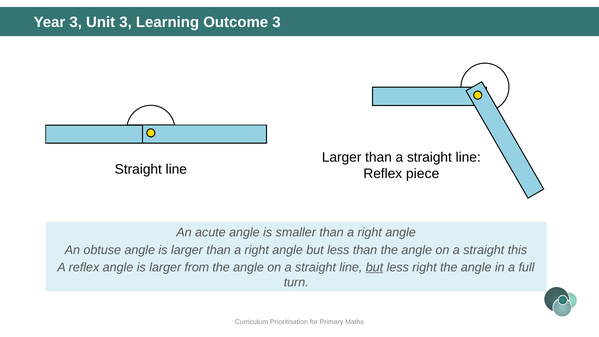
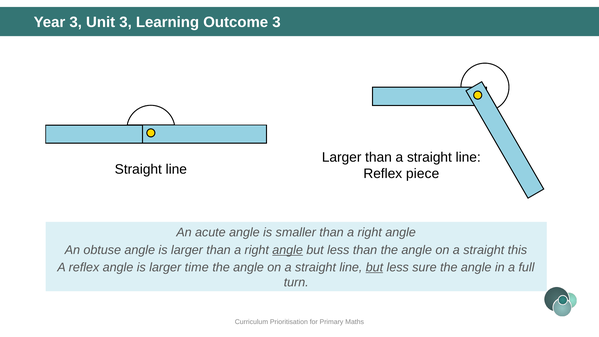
angle at (288, 250) underline: none -> present
from: from -> time
less right: right -> sure
